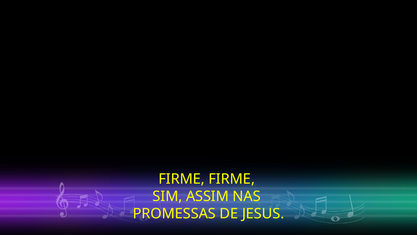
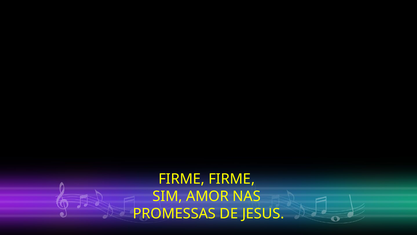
ASSIM: ASSIM -> AMOR
